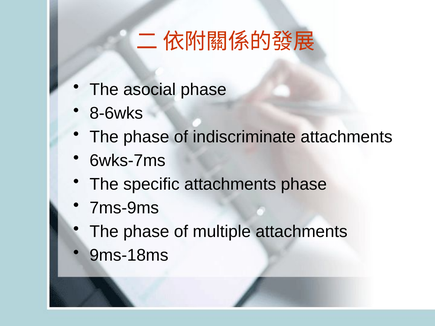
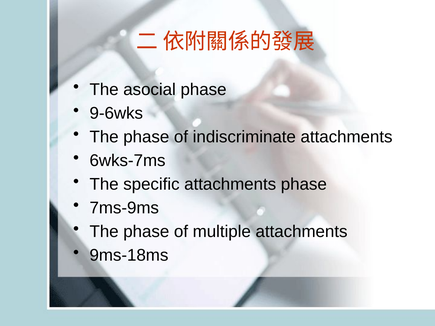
8-6wks: 8-6wks -> 9-6wks
